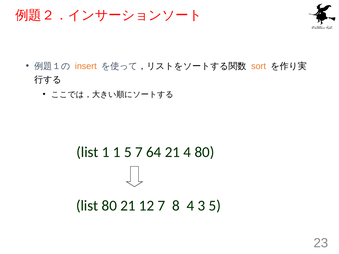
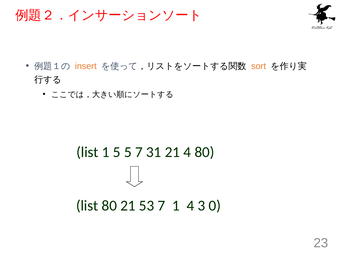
1 1: 1 -> 5
64: 64 -> 31
12: 12 -> 53
7 8: 8 -> 1
3 5: 5 -> 0
